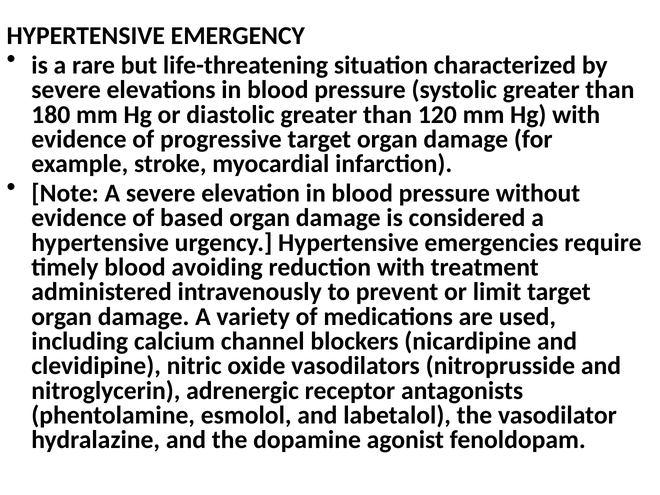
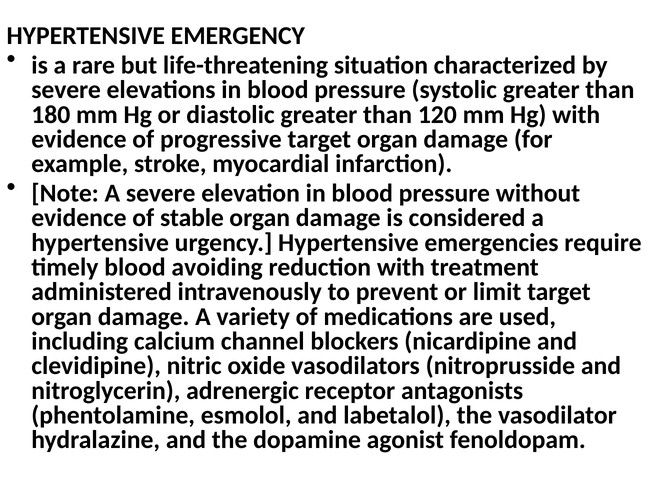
based: based -> stable
